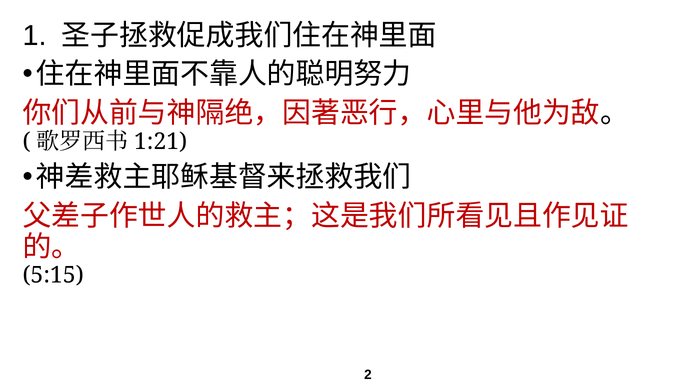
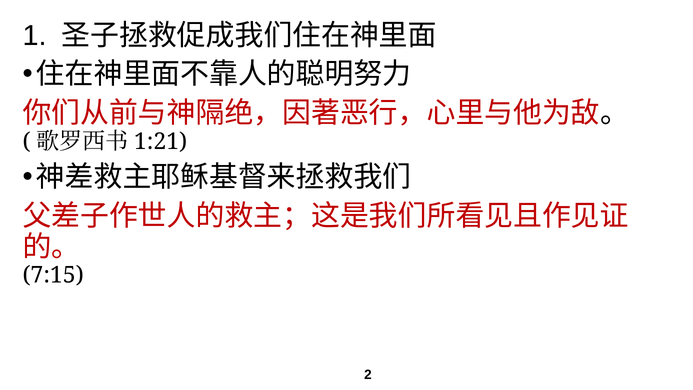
5:15: 5:15 -> 7:15
